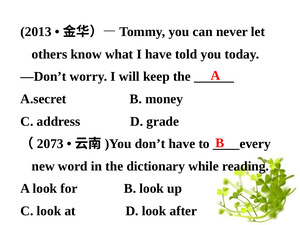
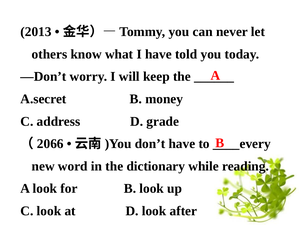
2073: 2073 -> 2066
